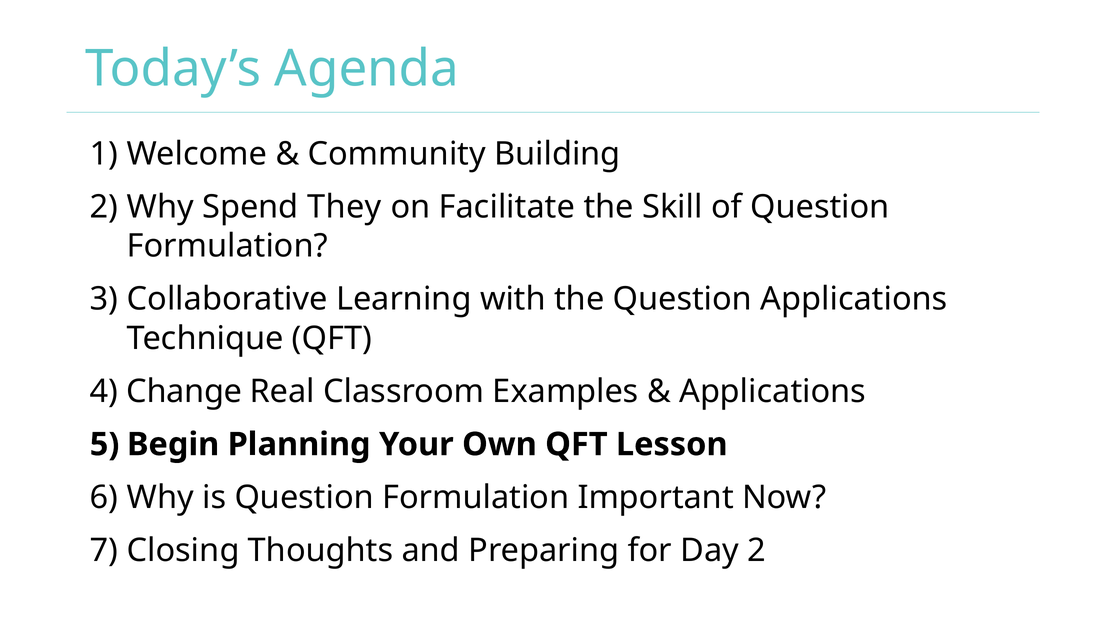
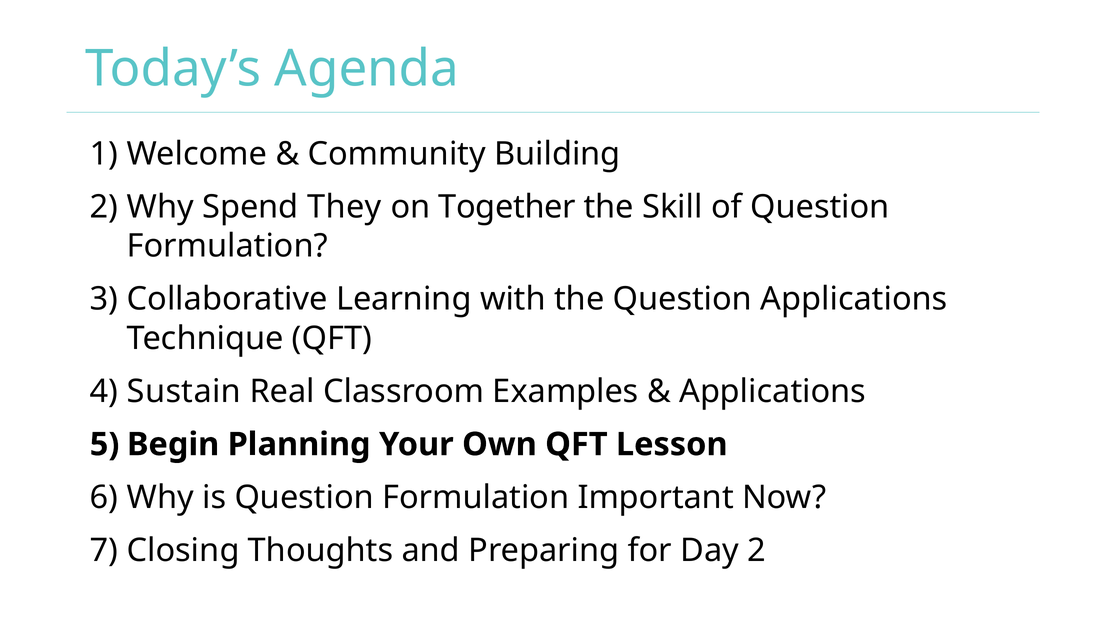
Facilitate: Facilitate -> Together
Change: Change -> Sustain
